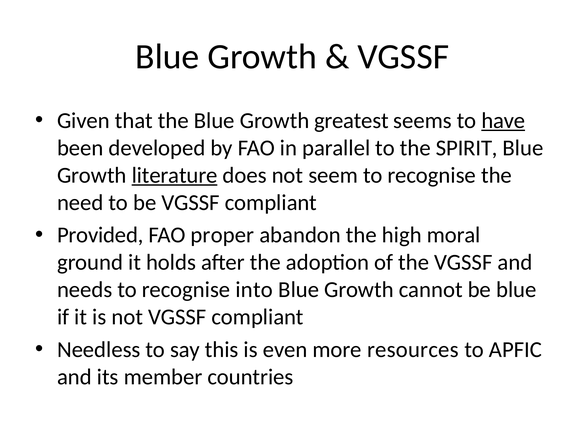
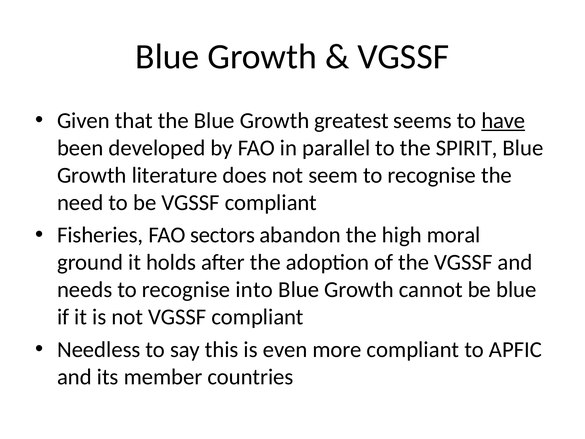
literature underline: present -> none
Provided: Provided -> Fisheries
proper: proper -> sectors
more resources: resources -> compliant
